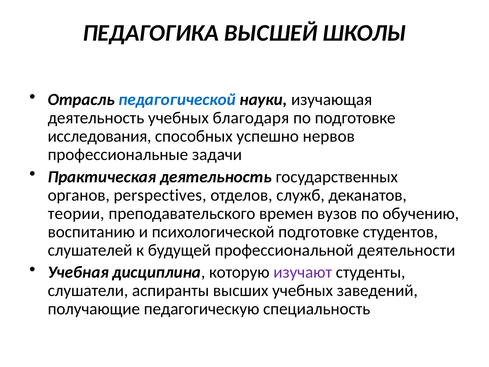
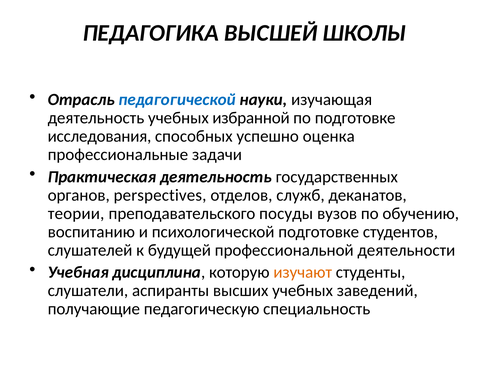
благодаря: благодаря -> избранной
нервов: нервов -> оценка
времен: времен -> посуды
изучают colour: purple -> orange
